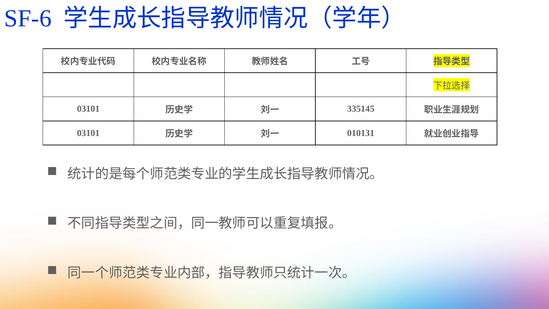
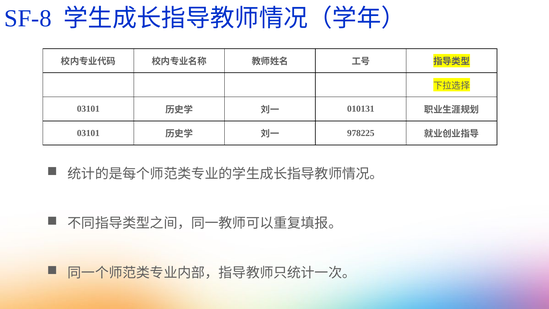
SF-6: SF-6 -> SF-8
335145: 335145 -> 010131
010131: 010131 -> 978225
